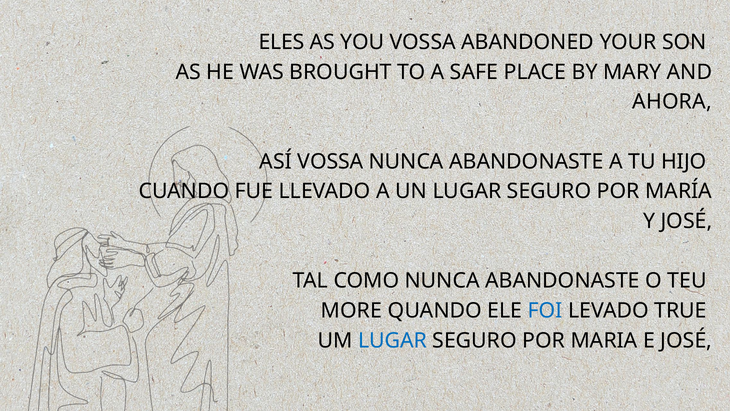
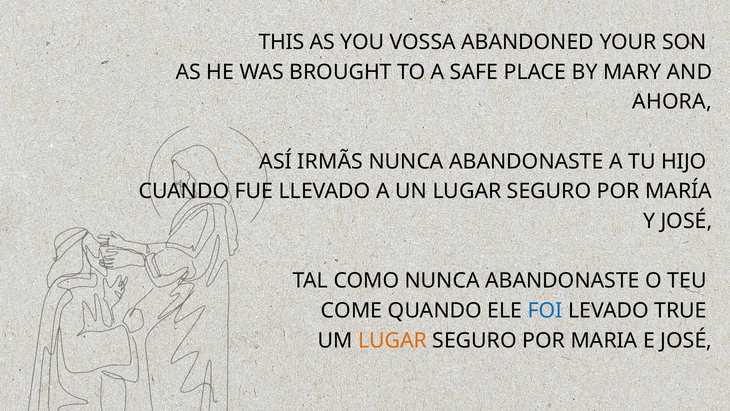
ELES: ELES -> THIS
ASÍ VOSSA: VOSSA -> IRMÃS
MORE: MORE -> COME
LUGAR at (392, 340) colour: blue -> orange
